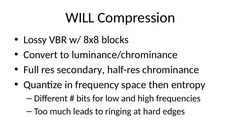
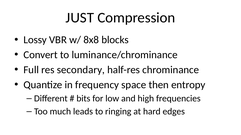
WILL: WILL -> JUST
